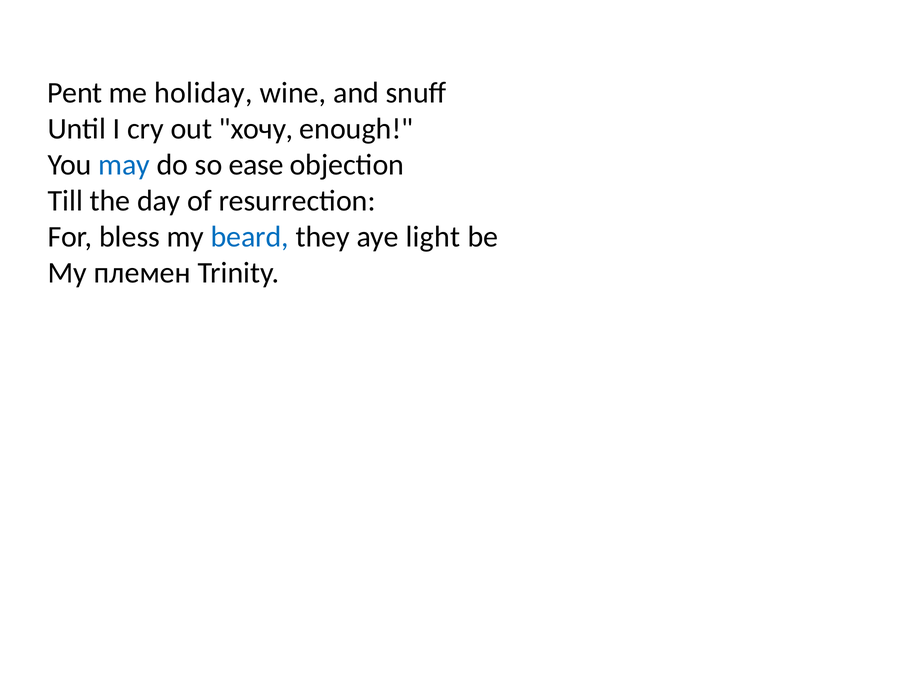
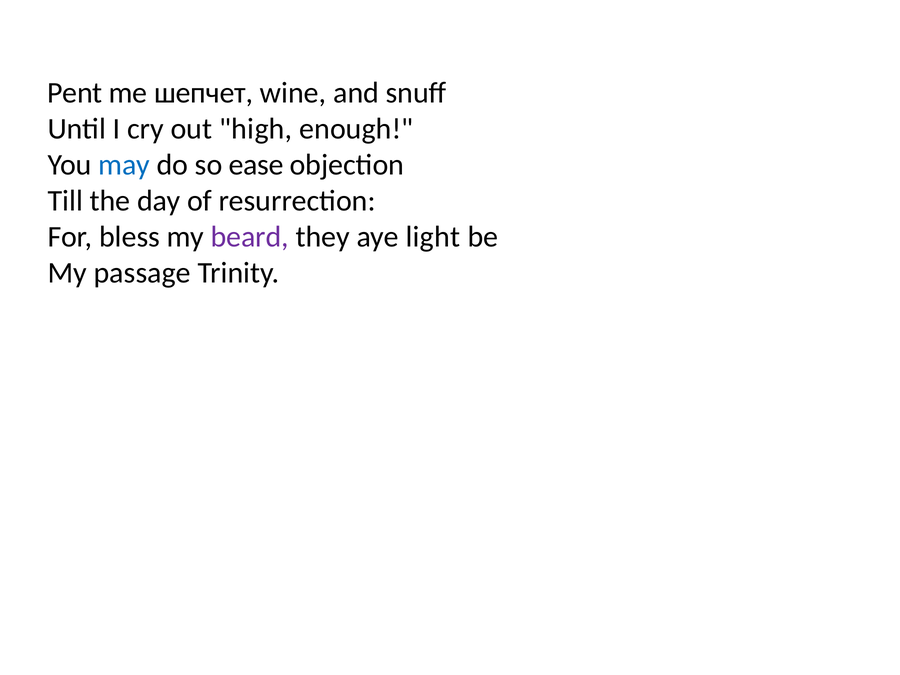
holiday: holiday -> шепчет
хочу: хочу -> high
beard colour: blue -> purple
племен: племен -> passage
